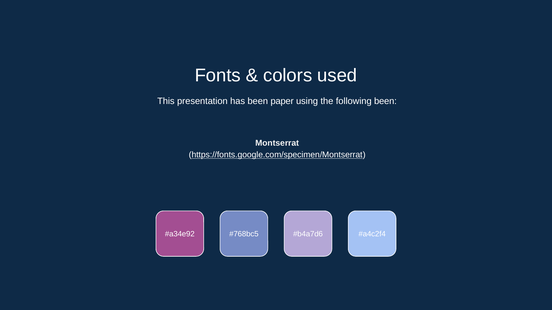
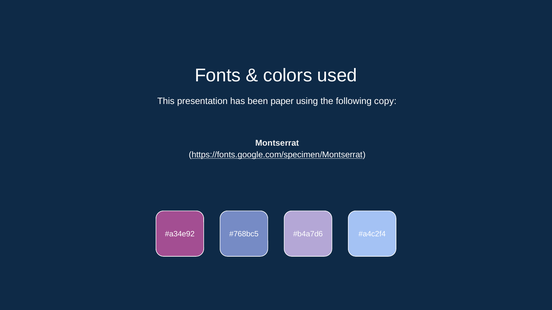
following been: been -> copy
